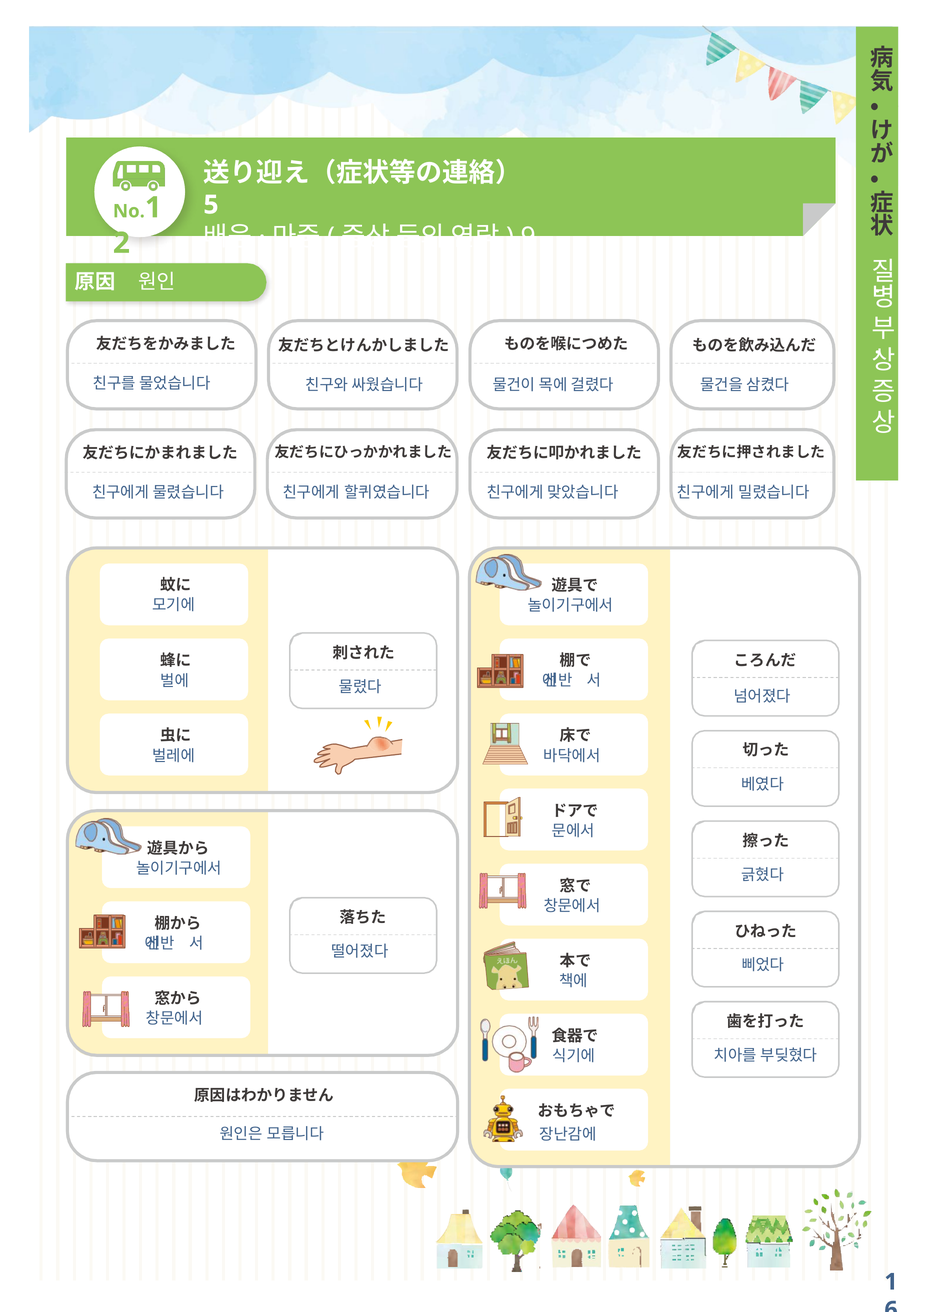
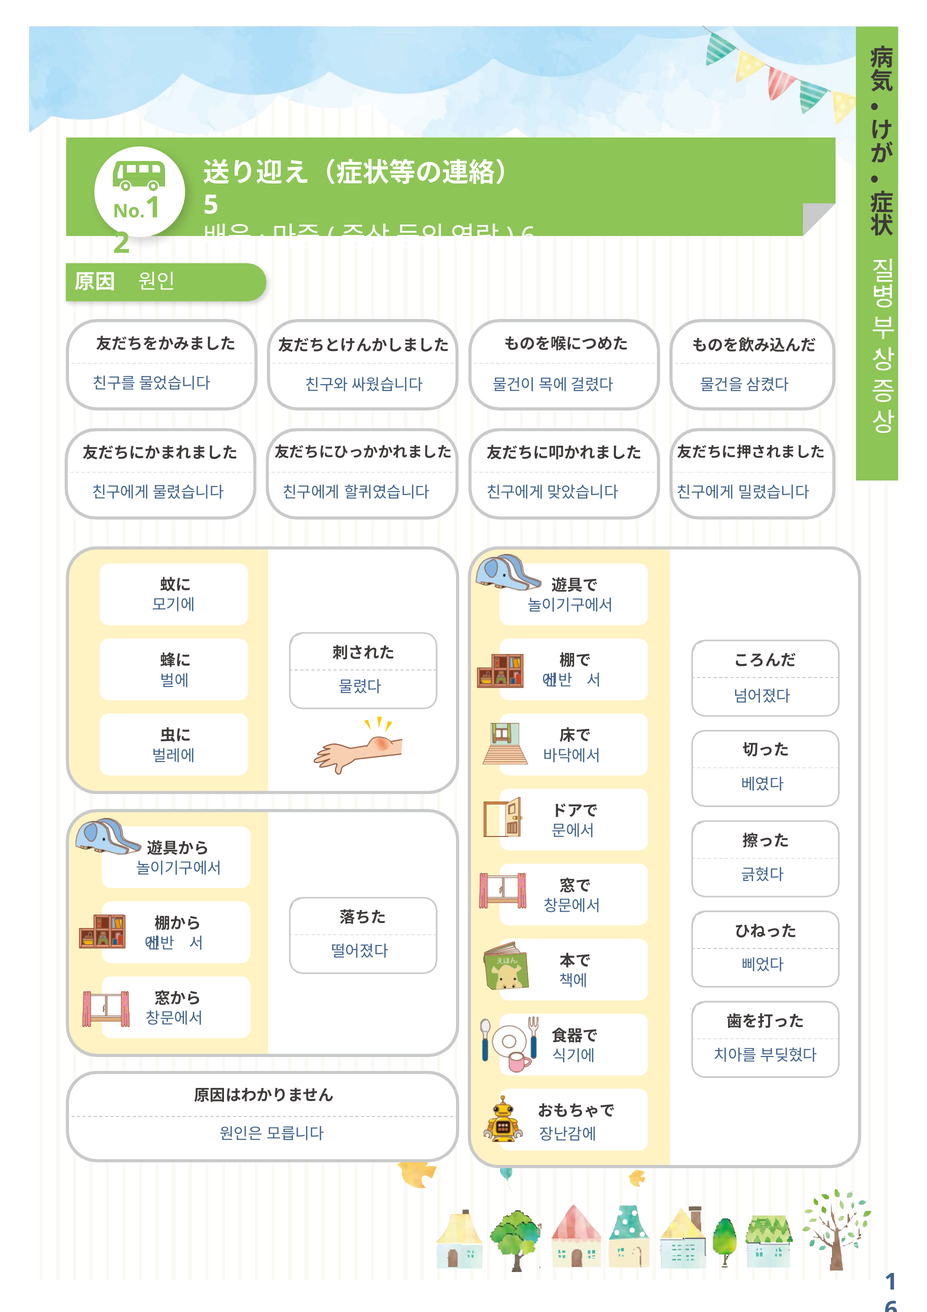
9 at (529, 237): 9 -> 6
